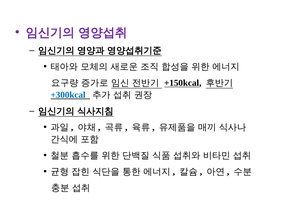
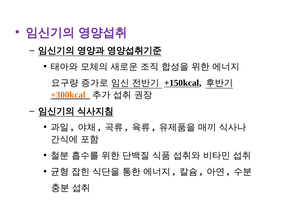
+300kcal colour: blue -> orange
